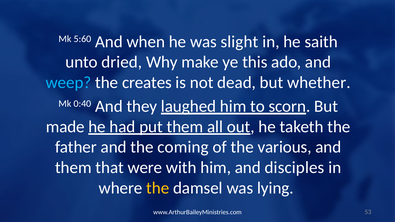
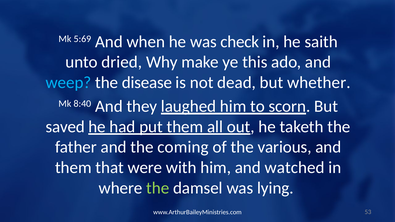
5:60: 5:60 -> 5:69
slight: slight -> check
creates: creates -> disease
0:40: 0:40 -> 8:40
made: made -> saved
disciples: disciples -> watched
the at (158, 188) colour: yellow -> light green
